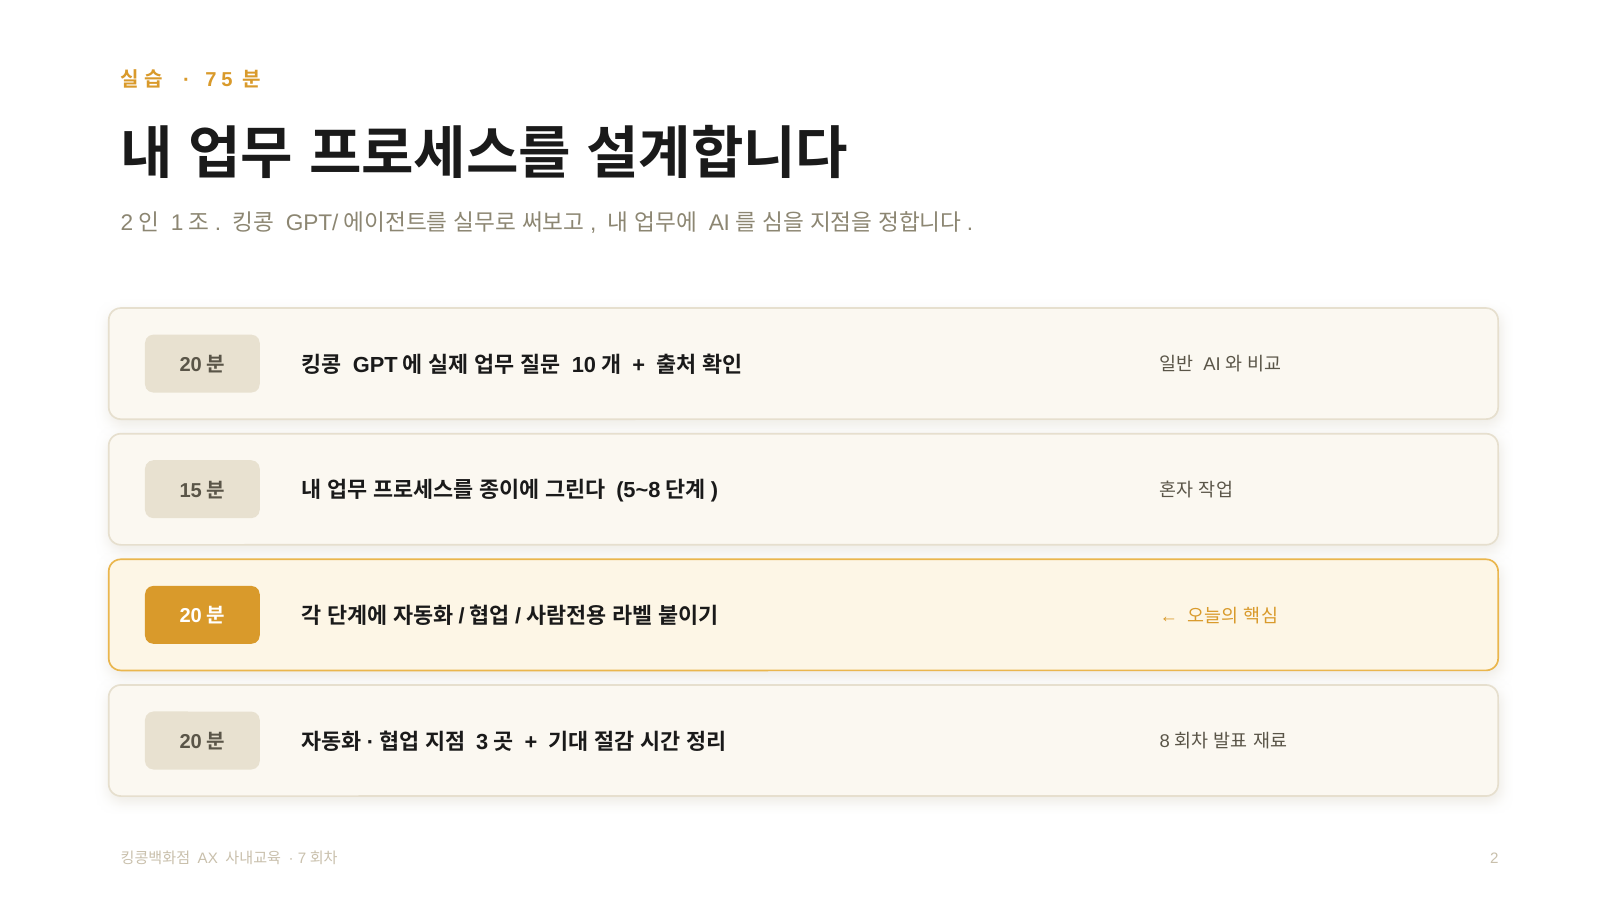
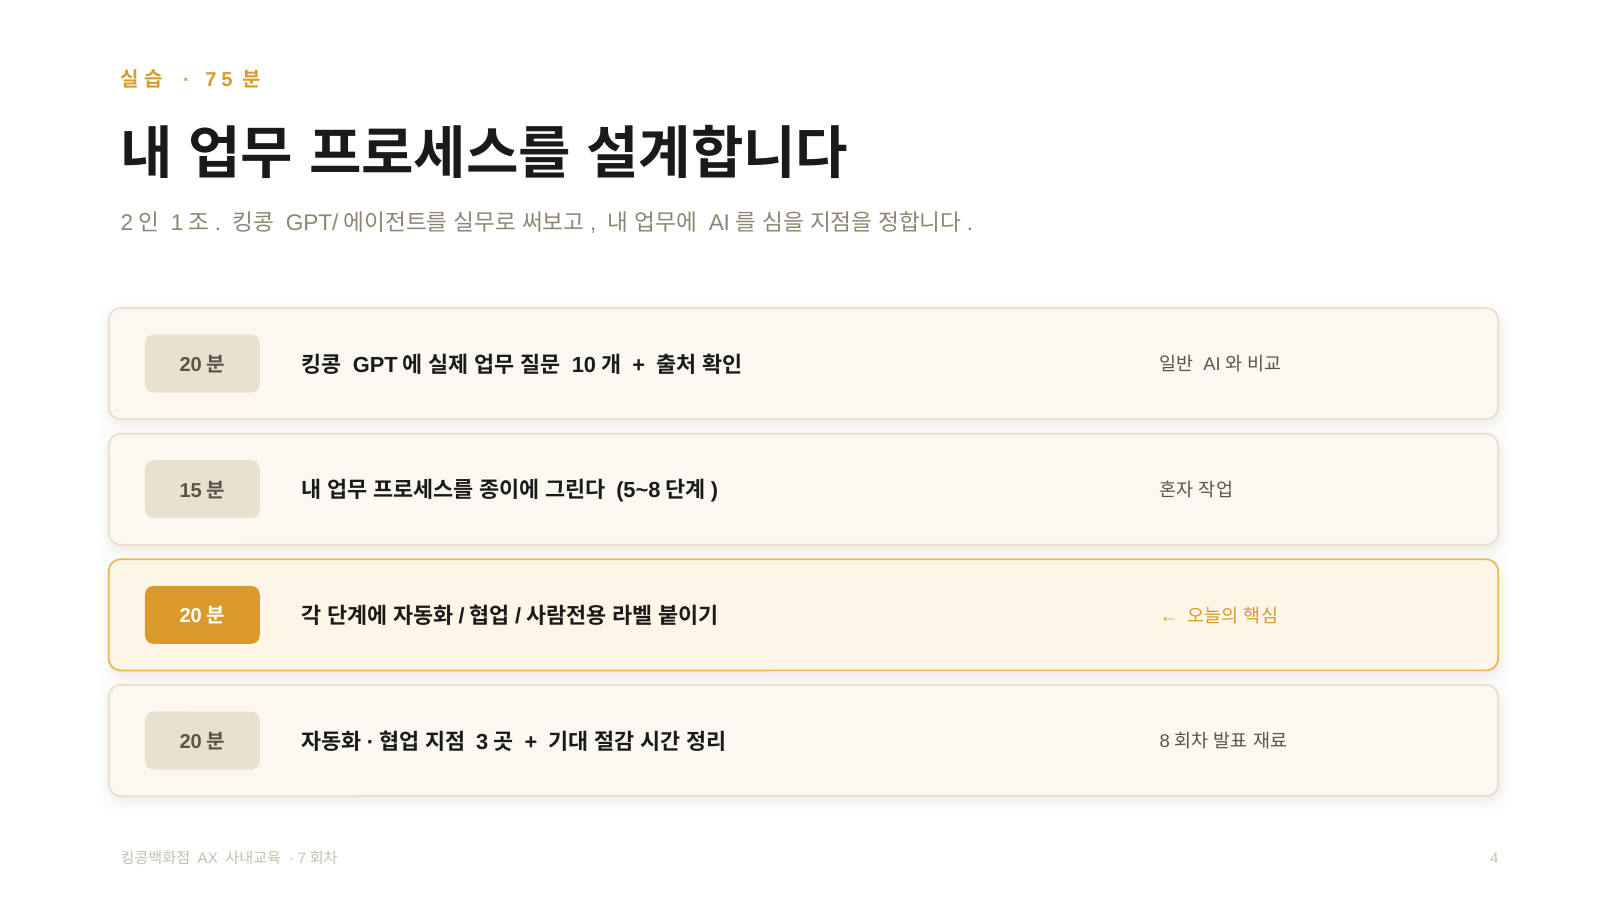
2 at (1494, 859): 2 -> 4
